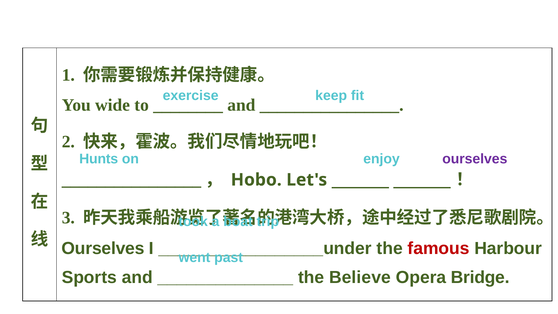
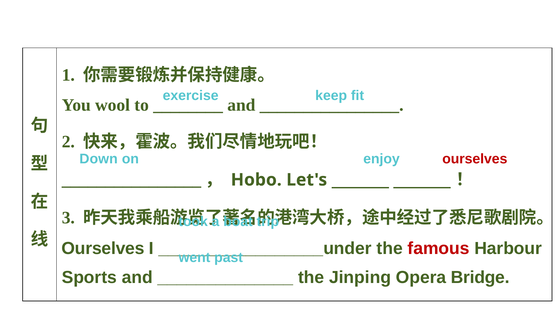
wide: wide -> wool
Hunts: Hunts -> Down
ourselves at (475, 159) colour: purple -> red
Believe: Believe -> Jinping
